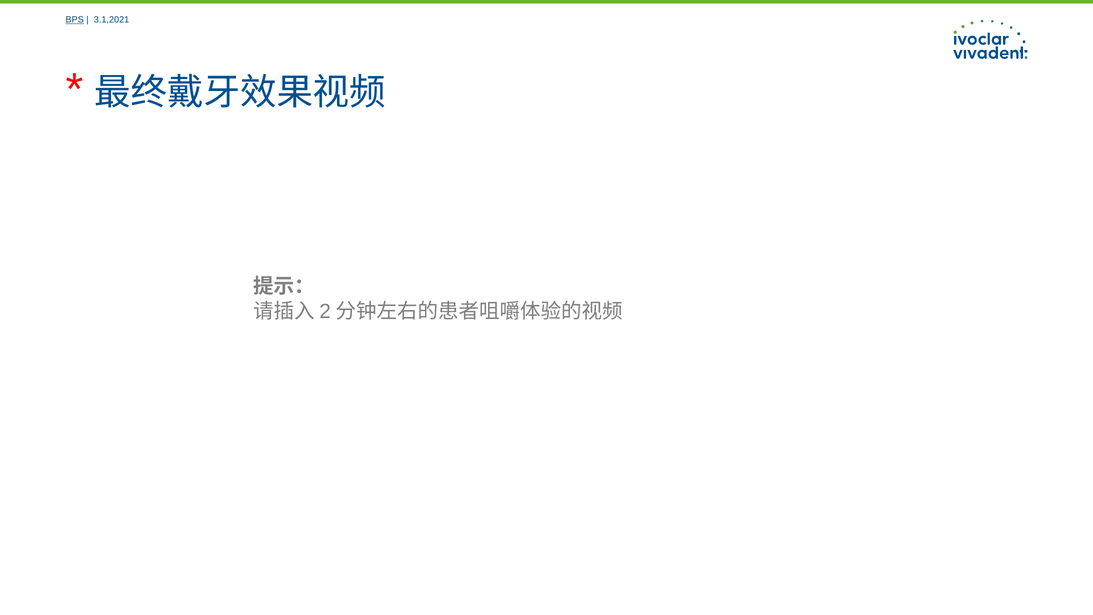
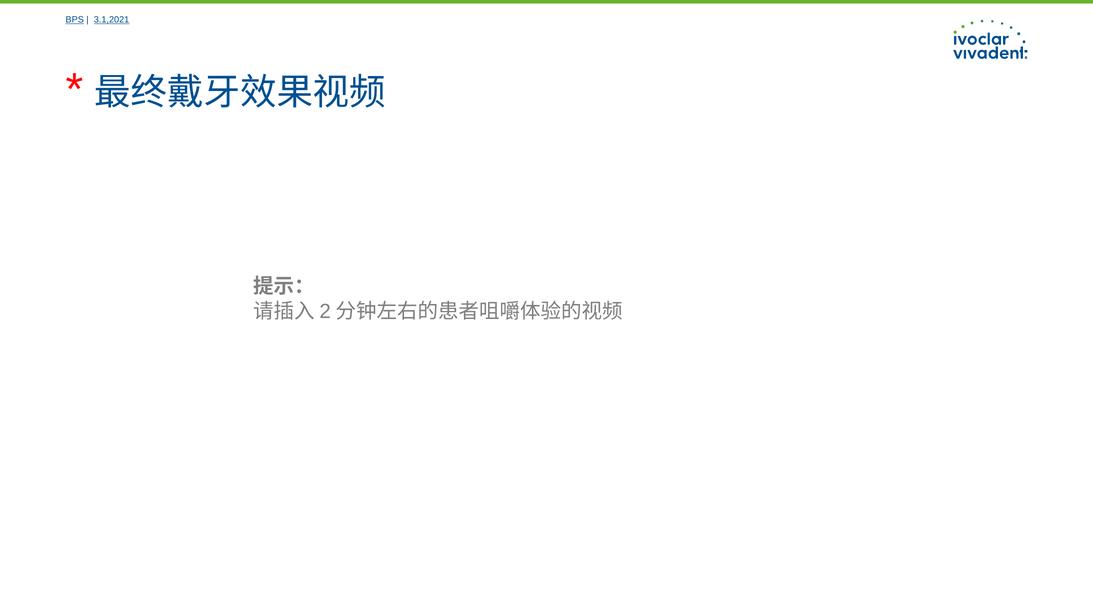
3.1,2021 underline: none -> present
